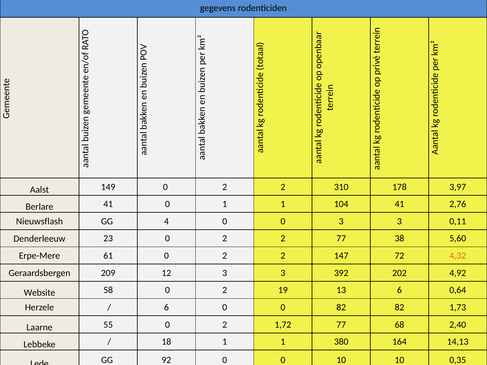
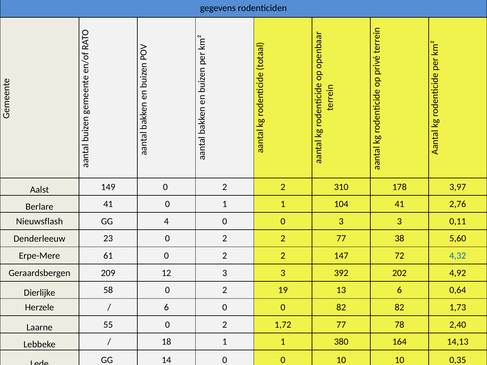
4,32 colour: orange -> blue
Website: Website -> Dierlijke
77 68: 68 -> 78
GG 92: 92 -> 14
